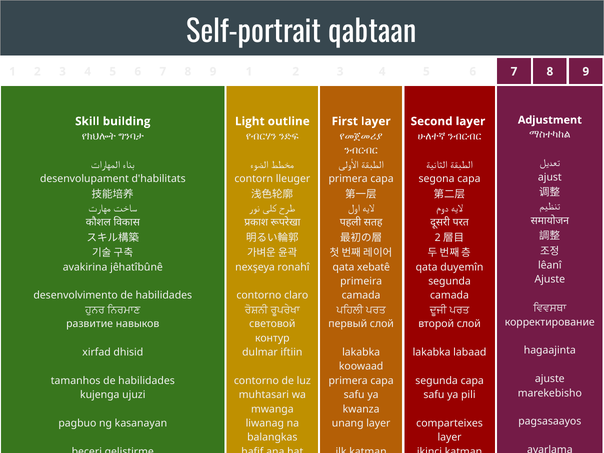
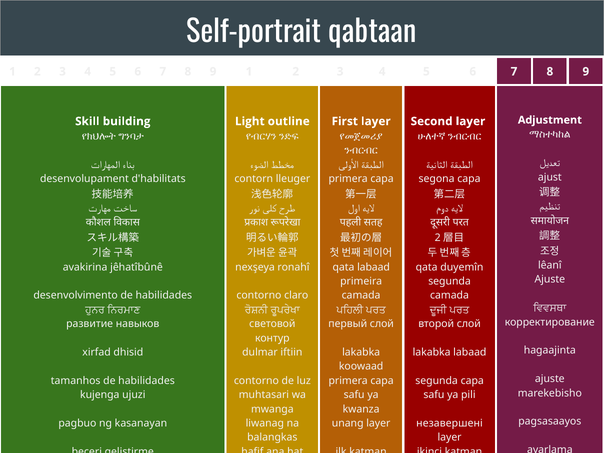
qata xebatê: xebatê -> labaad
comparteixes: comparteixes -> незавершені
